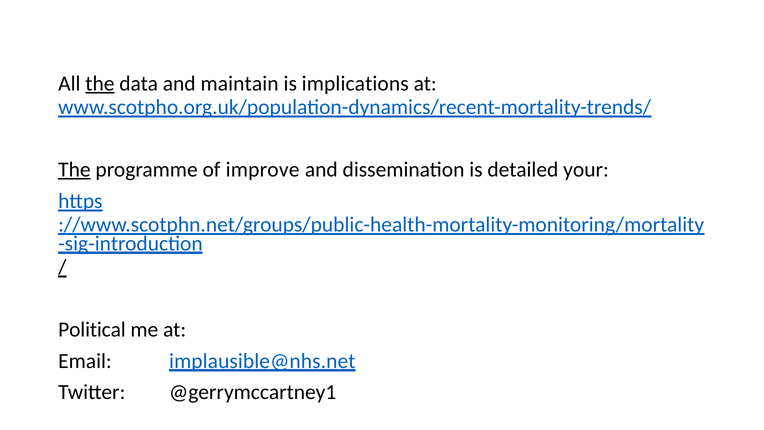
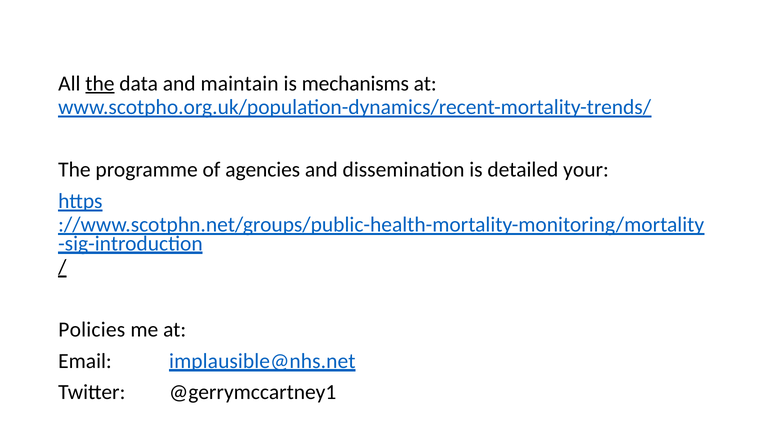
implications: implications -> mechanisms
The at (74, 170) underline: present -> none
improve: improve -> agencies
Political: Political -> Policies
